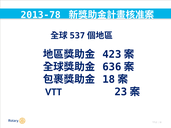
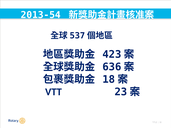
2013-78: 2013-78 -> 2013-54
